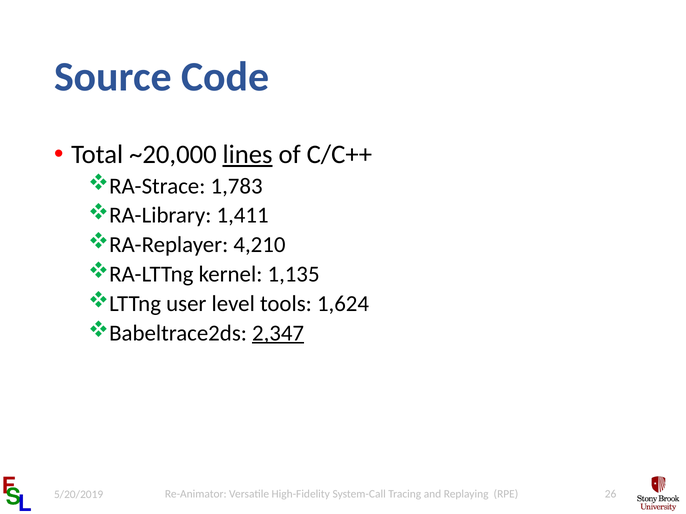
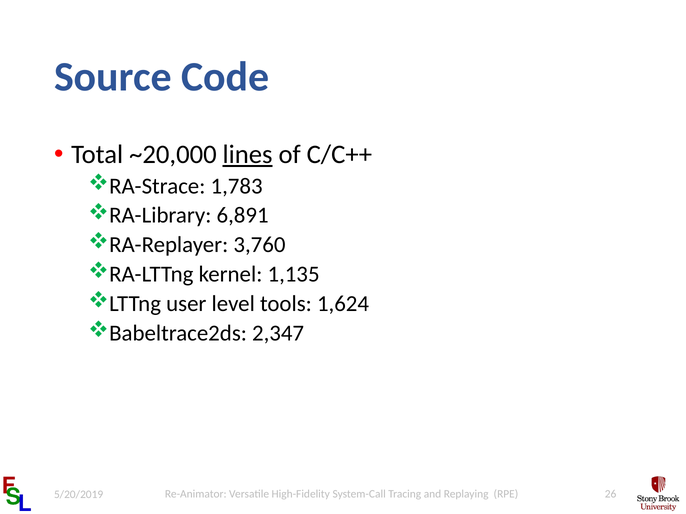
1,411: 1,411 -> 6,891
4,210: 4,210 -> 3,760
2,347 underline: present -> none
